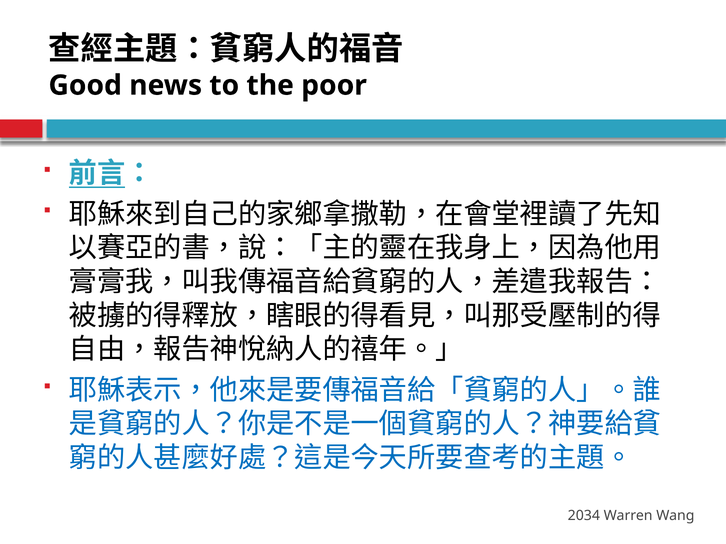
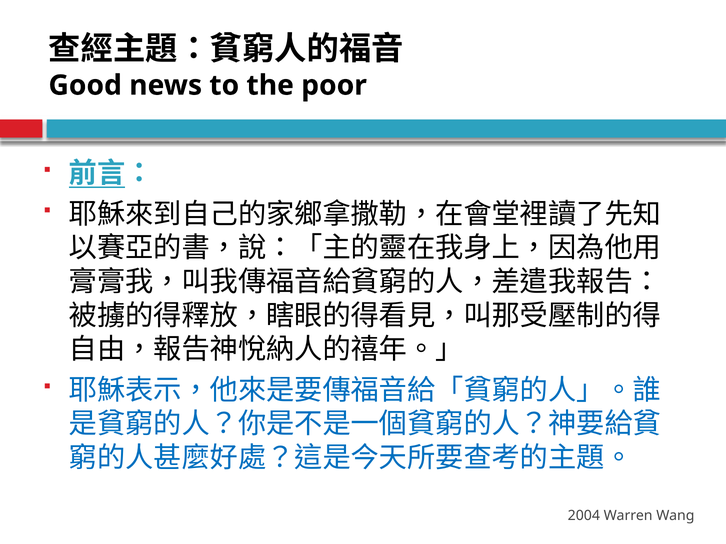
2034: 2034 -> 2004
